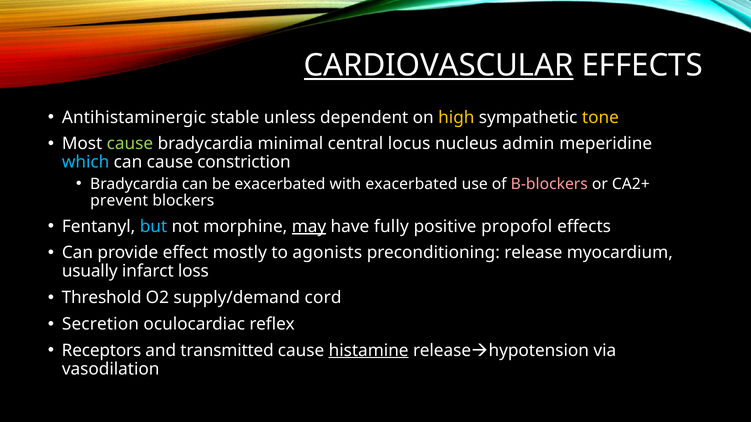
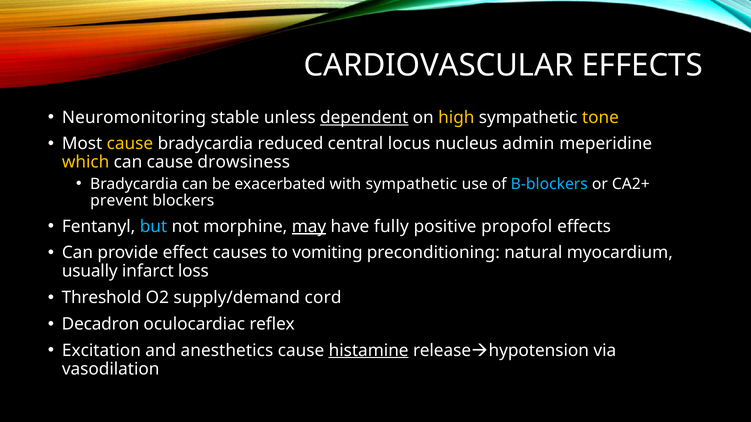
CARDIOVASCULAR underline: present -> none
Antihistaminergic: Antihistaminergic -> Neuromonitoring
dependent underline: none -> present
cause at (130, 144) colour: light green -> yellow
minimal: minimal -> reduced
which colour: light blue -> yellow
constriction: constriction -> drowsiness
with exacerbated: exacerbated -> sympathetic
B-blockers colour: pink -> light blue
mostly: mostly -> causes
agonists: agonists -> vomiting
release: release -> natural
Secretion: Secretion -> Decadron
Receptors: Receptors -> Excitation
transmitted: transmitted -> anesthetics
